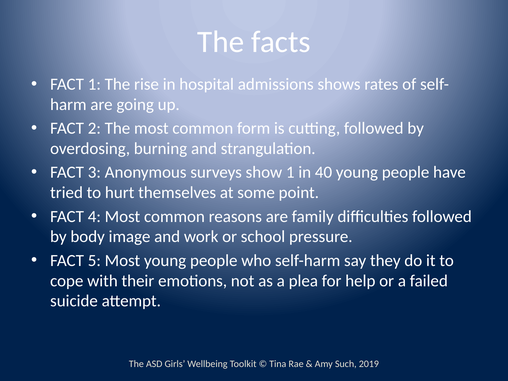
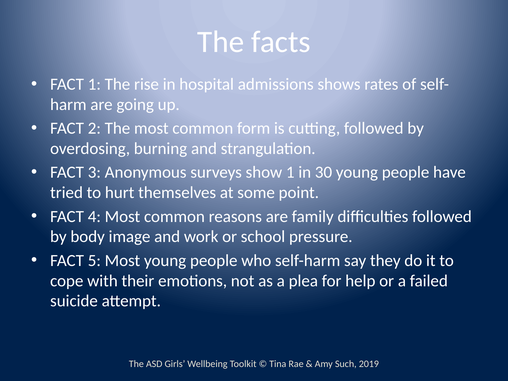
40: 40 -> 30
